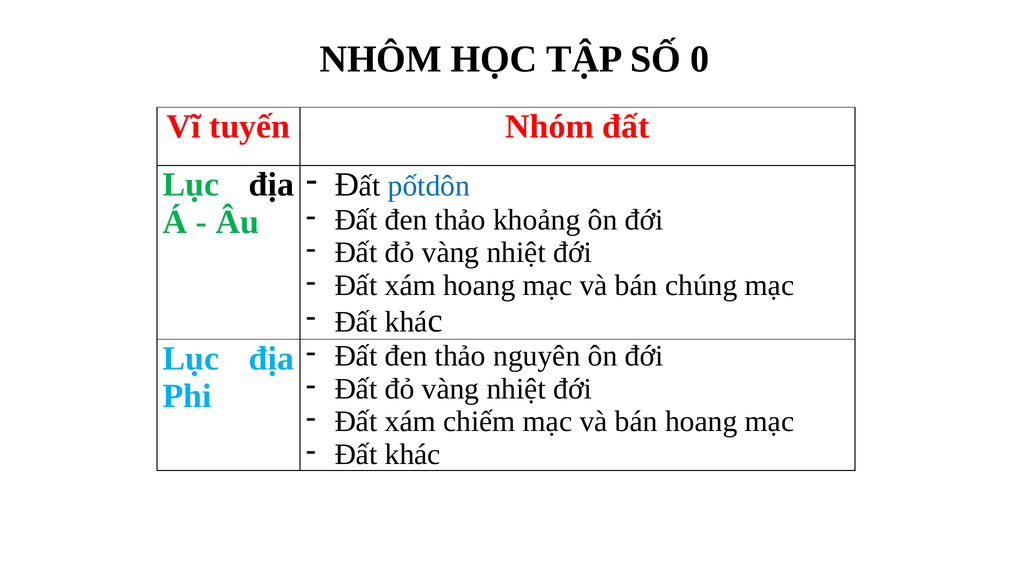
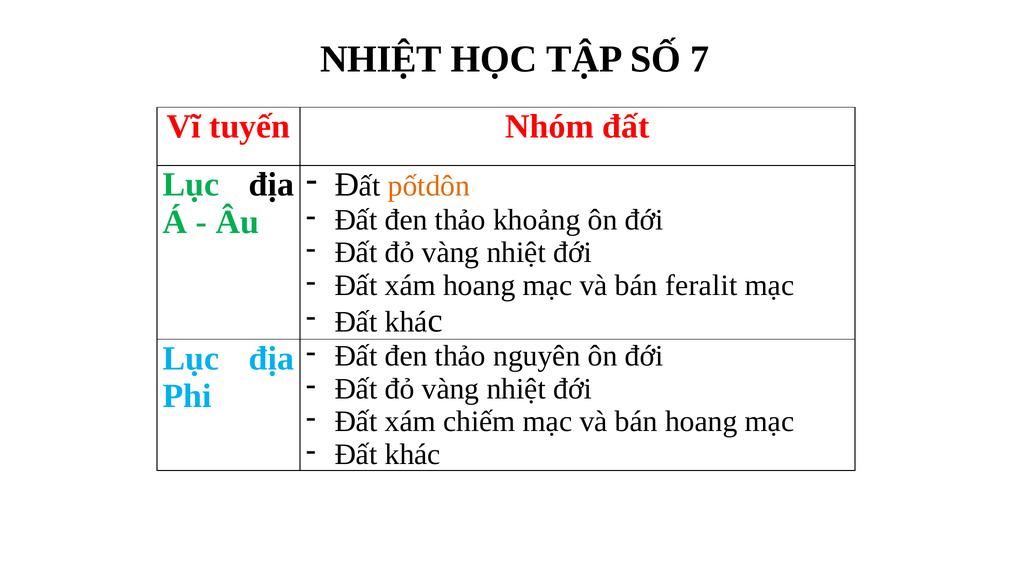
NHÔM at (381, 59): NHÔM -> NHIỆT
0: 0 -> 7
pốtdôn colour: blue -> orange
chúng: chúng -> feralit
